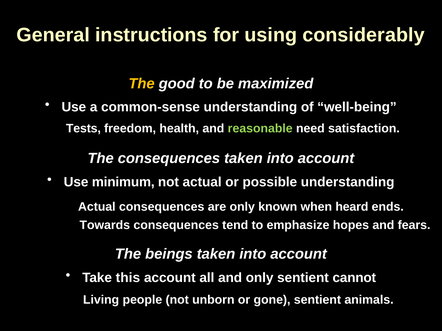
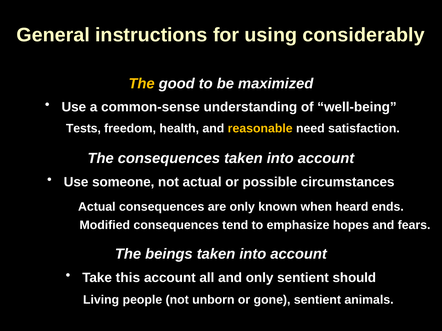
reasonable colour: light green -> yellow
minimum: minimum -> someone
possible understanding: understanding -> circumstances
Towards: Towards -> Modified
cannot: cannot -> should
